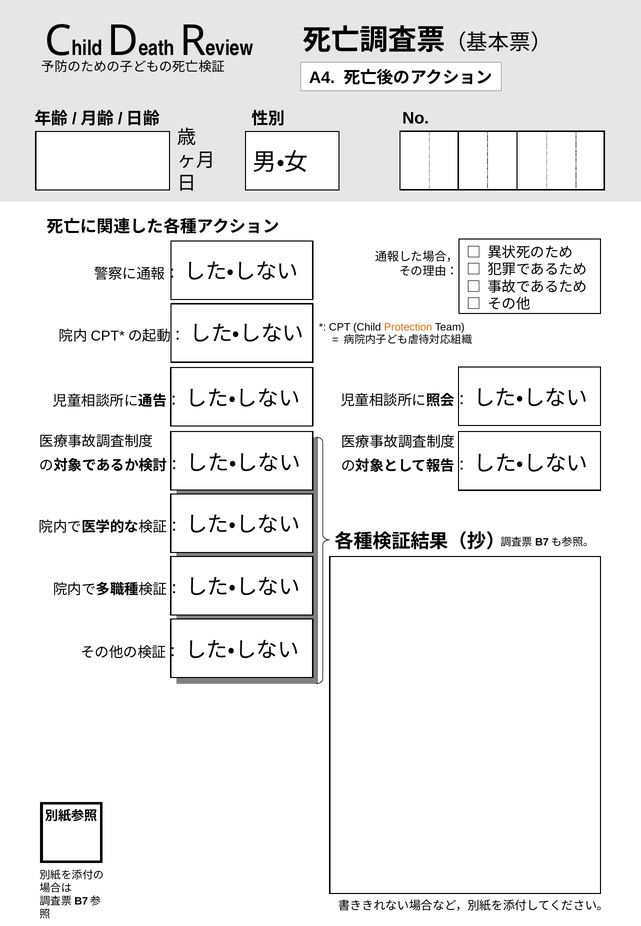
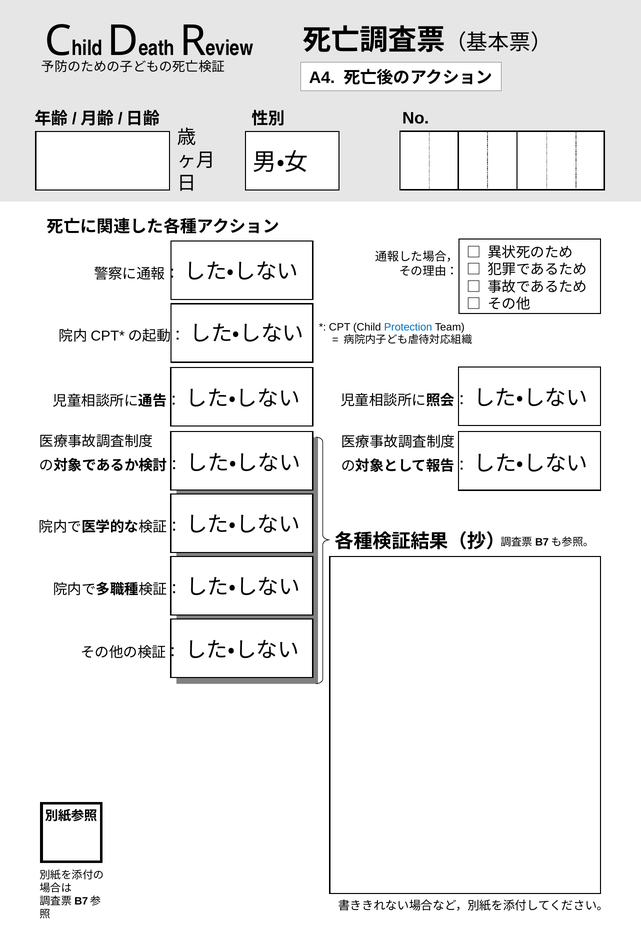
Protection colour: orange -> blue
